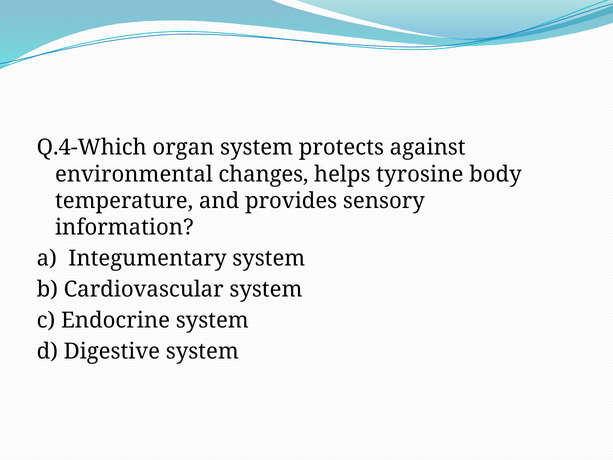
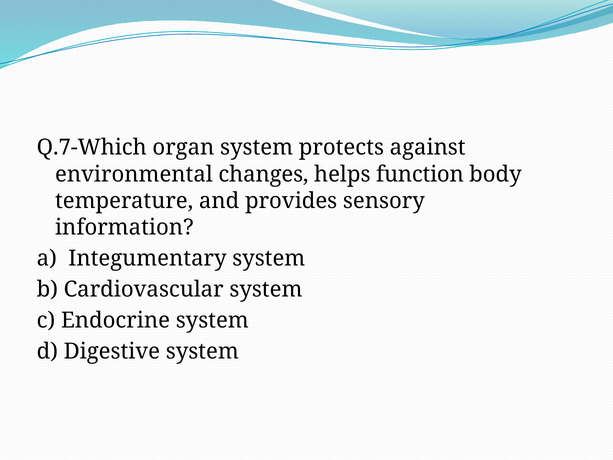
Q.4-Which: Q.4-Which -> Q.7-Which
tyrosine: tyrosine -> function
